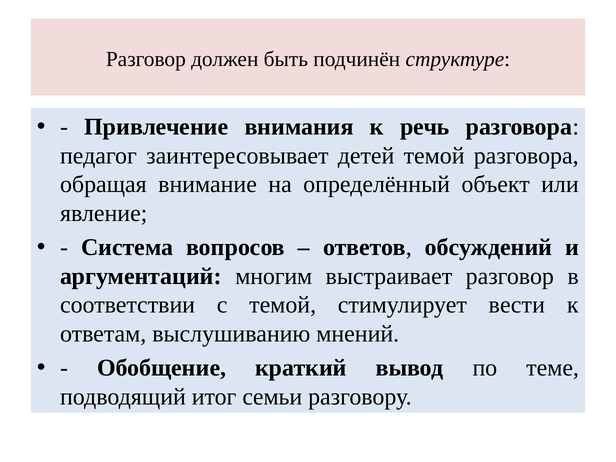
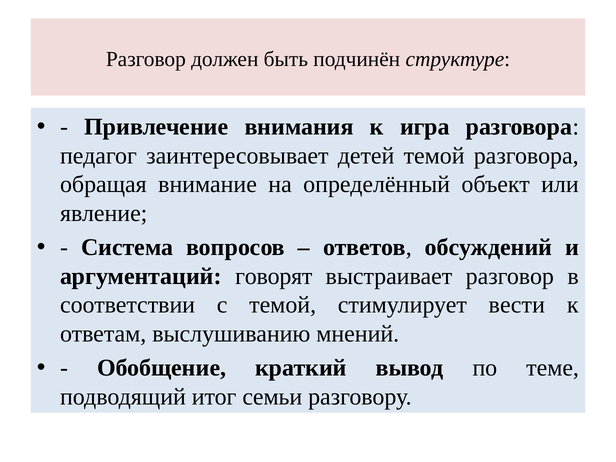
речь: речь -> игра
многим: многим -> говорят
